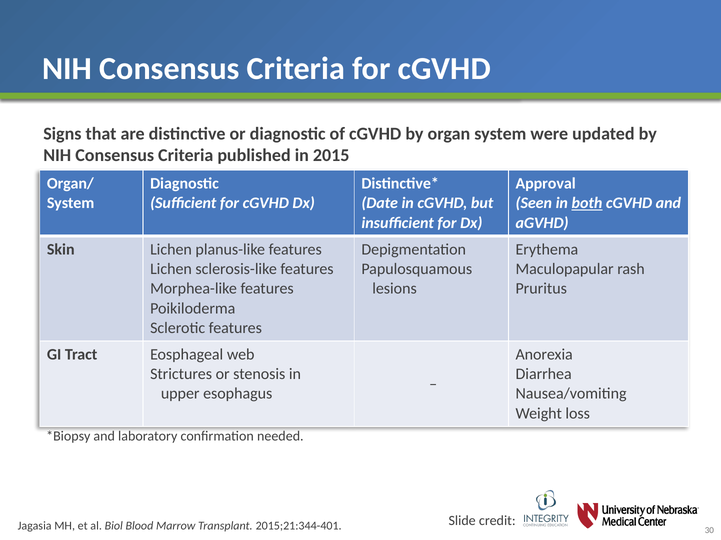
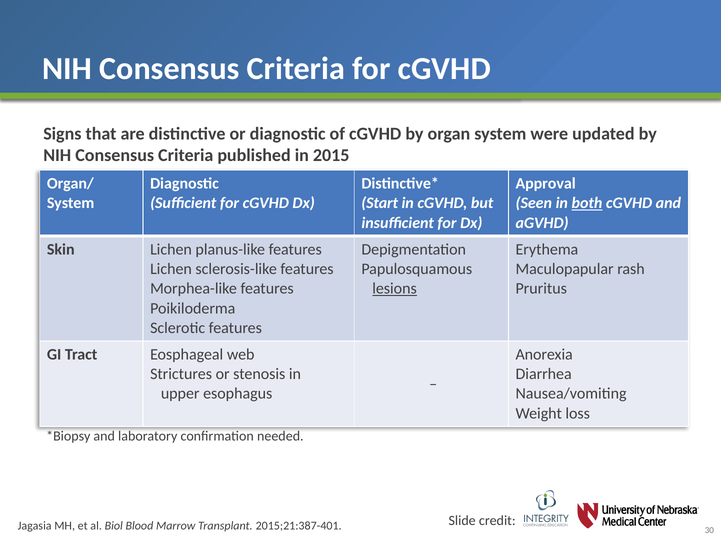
Date: Date -> Start
lesions underline: none -> present
2015;21:344-401: 2015;21:344-401 -> 2015;21:387-401
